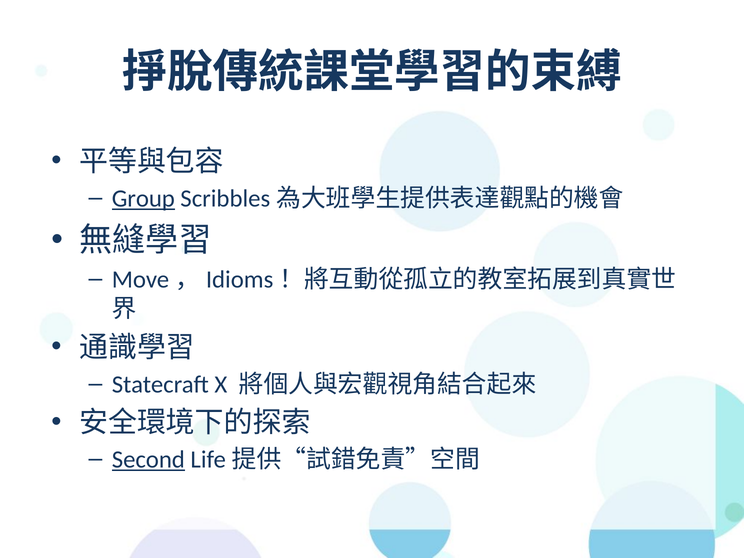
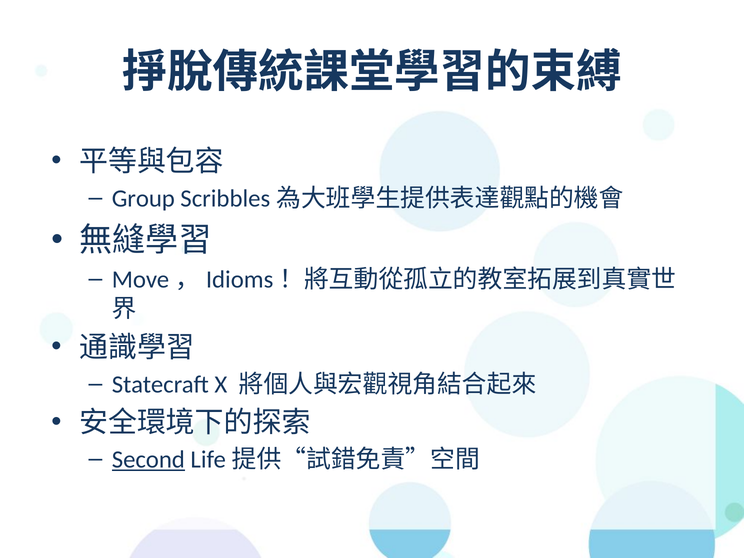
Group underline: present -> none
